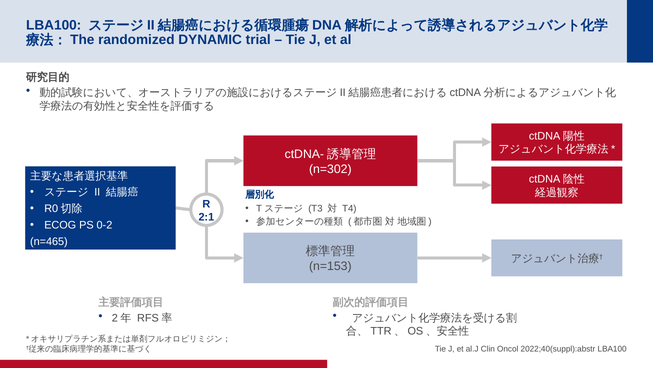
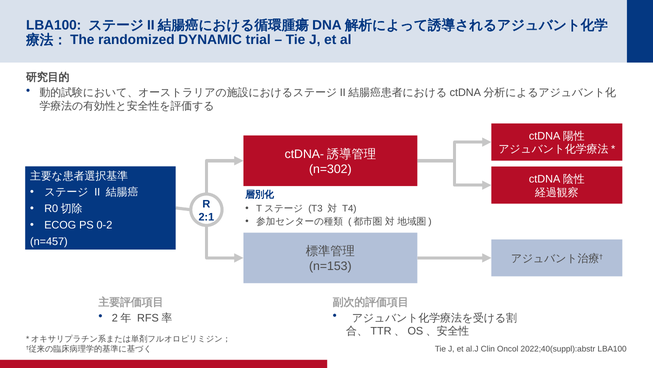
n=465: n=465 -> n=457
